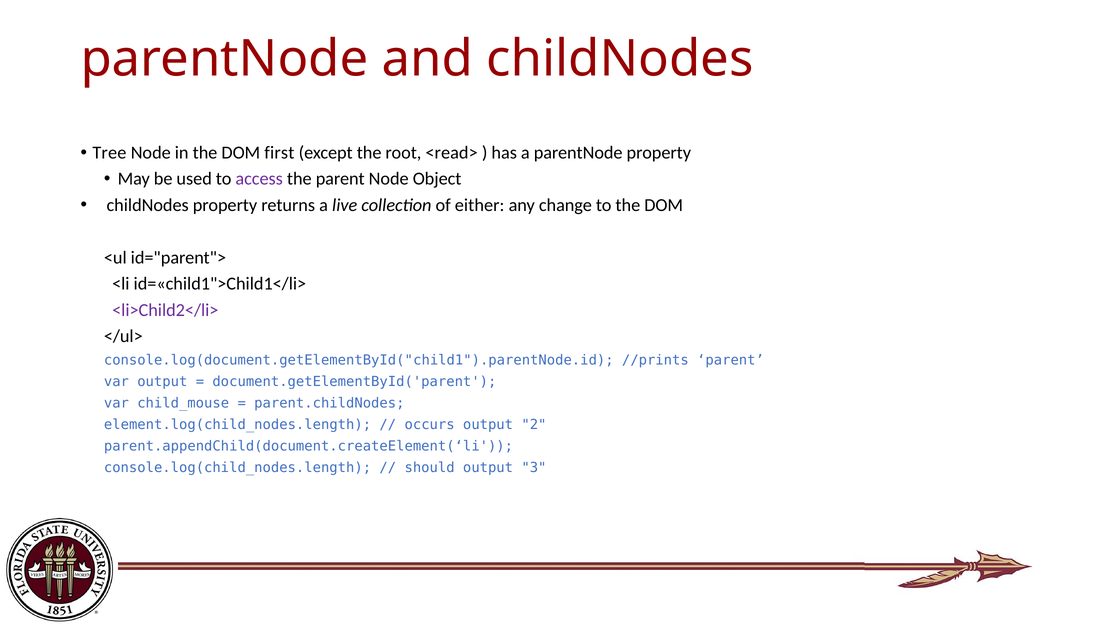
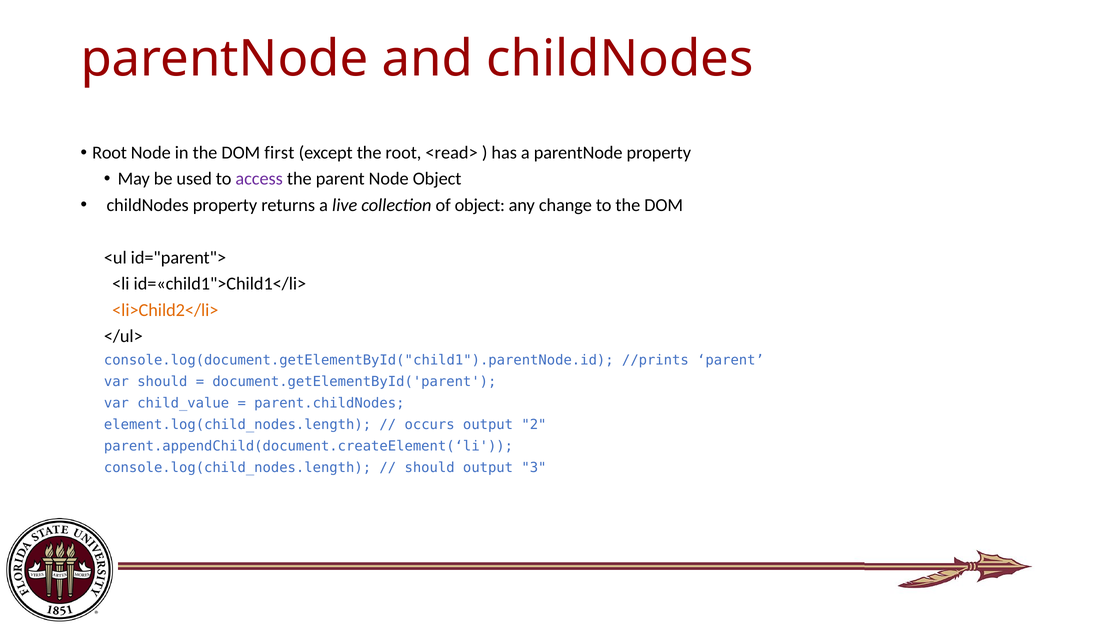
Tree at (109, 153): Tree -> Root
of either: either -> object
<li>Child2</li> colour: purple -> orange
var output: output -> should
child_mouse: child_mouse -> child_value
